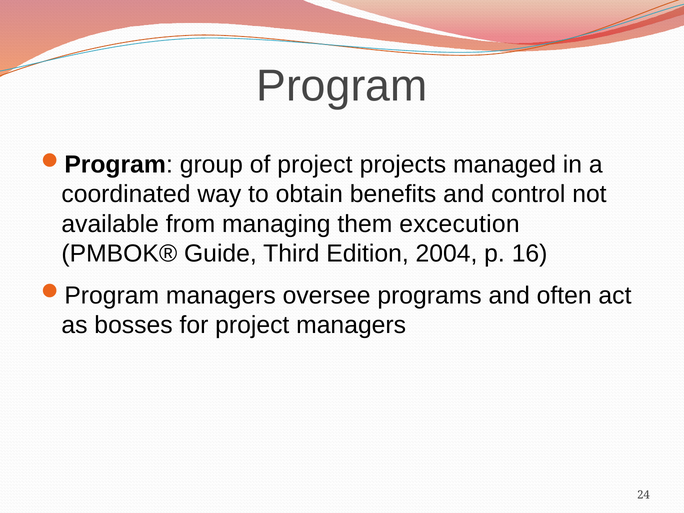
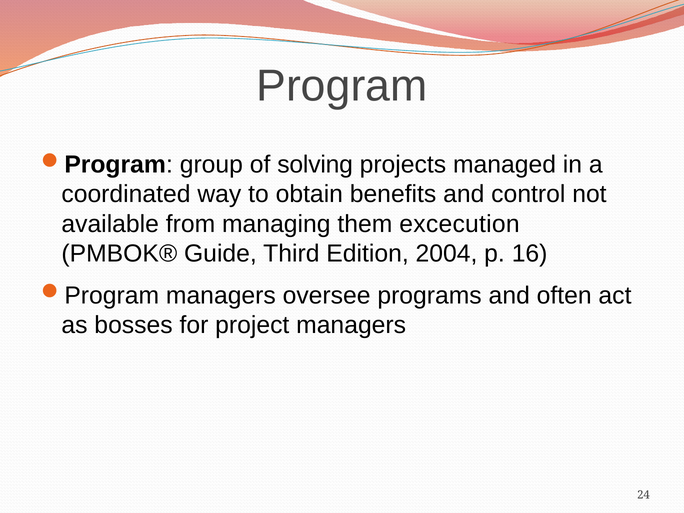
of project: project -> solving
